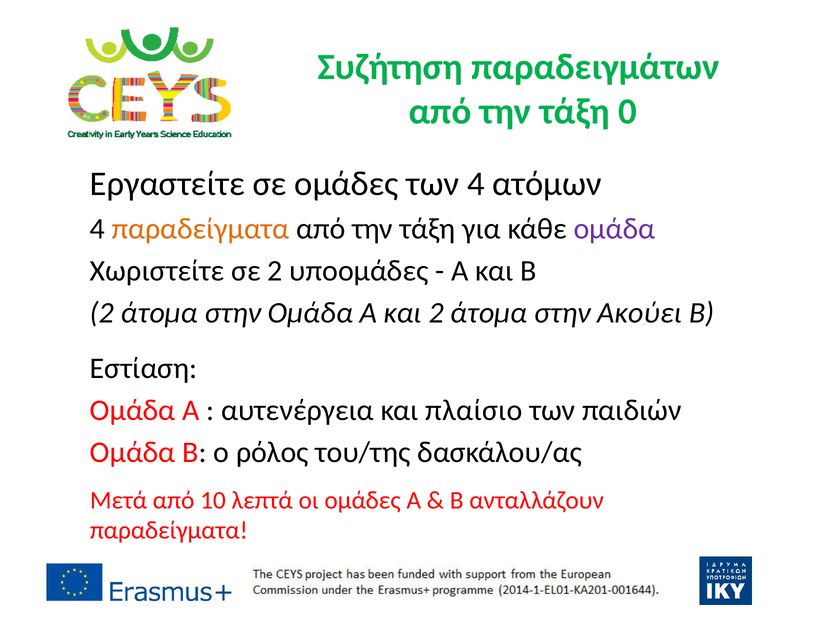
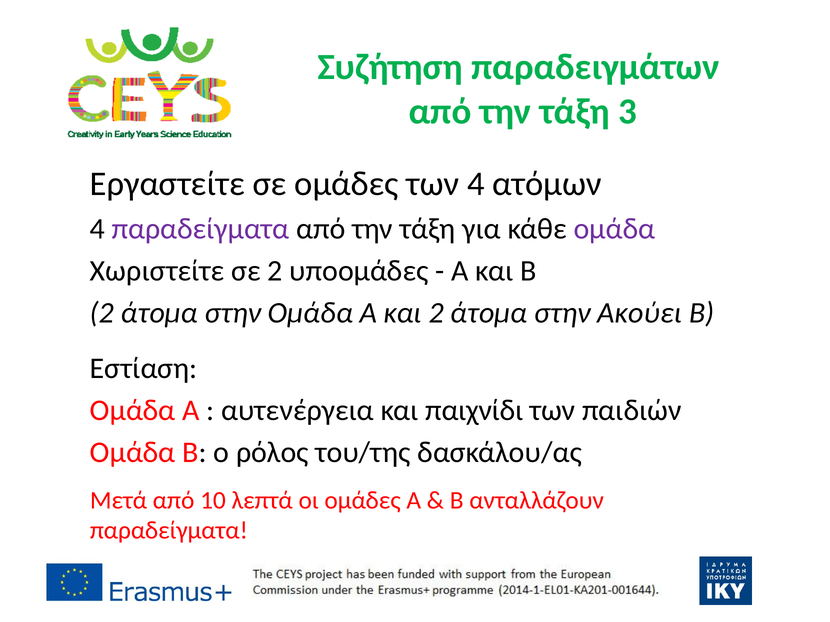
0: 0 -> 3
παραδείγματα at (201, 229) colour: orange -> purple
πλαίσιο: πλαίσιο -> παιχνίδι
